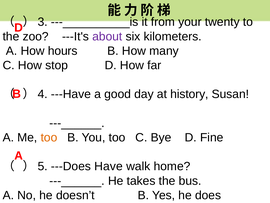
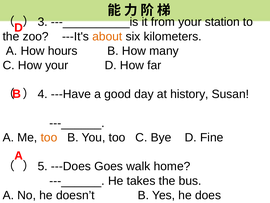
twenty: twenty -> station
about colour: purple -> orange
How stop: stop -> your
Have: Have -> Goes
